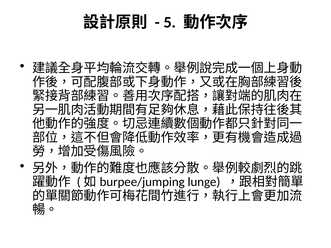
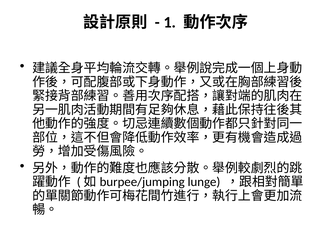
5: 5 -> 1
